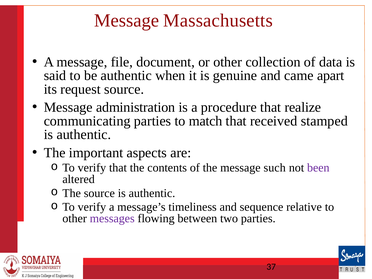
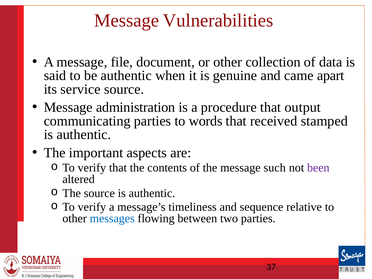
Massachusetts: Massachusetts -> Vulnerabilities
request: request -> service
realize: realize -> output
match: match -> words
messages colour: purple -> blue
